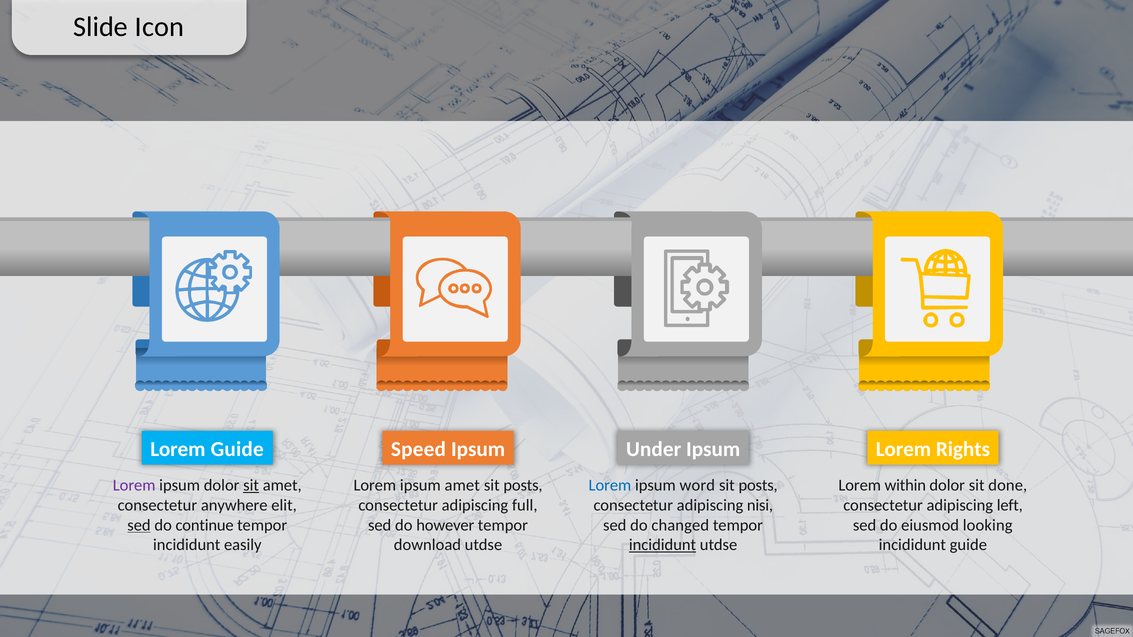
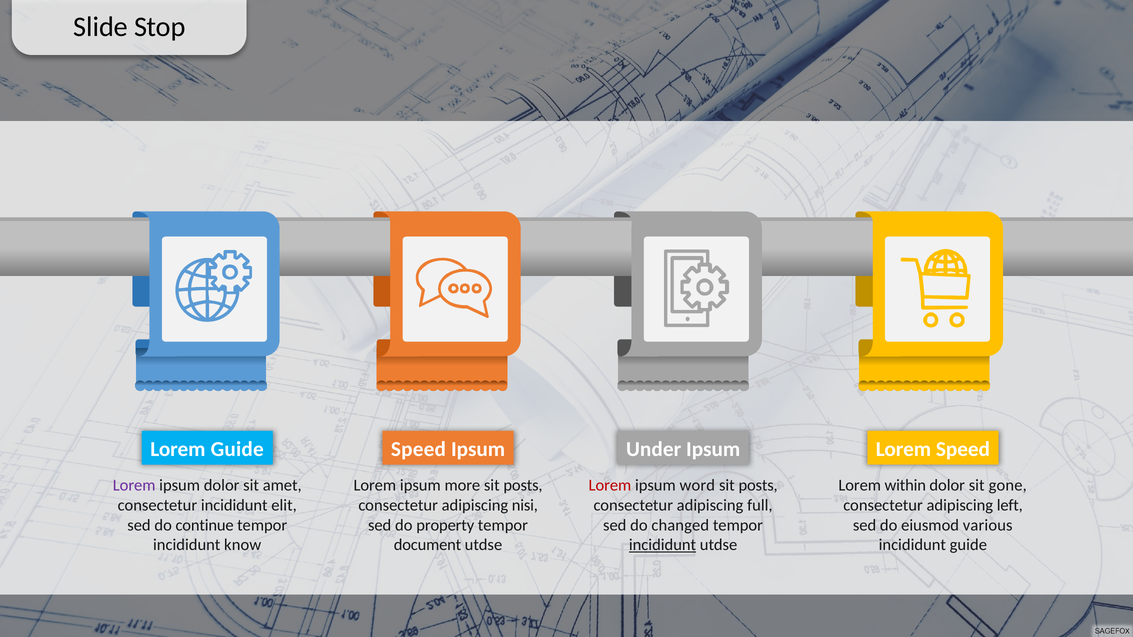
Icon: Icon -> Stop
Lorem Rights: Rights -> Speed
sit at (251, 486) underline: present -> none
ipsum amet: amet -> more
Lorem at (610, 486) colour: blue -> red
done: done -> gone
consectetur anywhere: anywhere -> incididunt
full: full -> nisi
nisi: nisi -> full
looking: looking -> various
sed at (139, 525) underline: present -> none
however: however -> property
easily: easily -> know
download: download -> document
